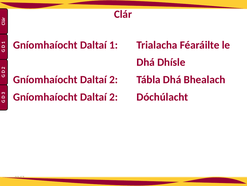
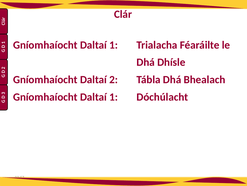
2 at (114, 97): 2 -> 1
